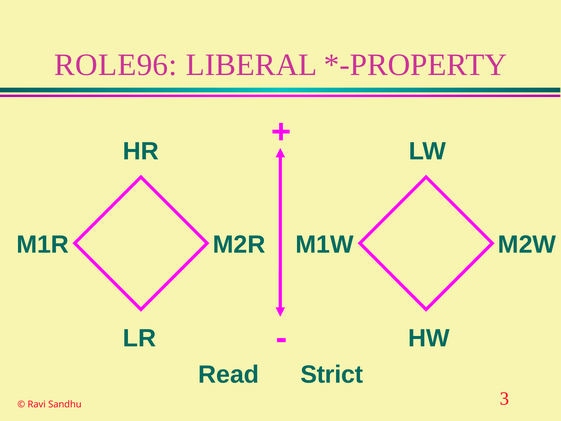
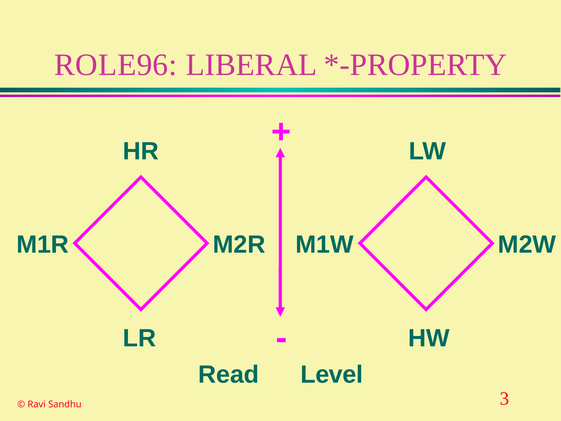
Strict: Strict -> Level
